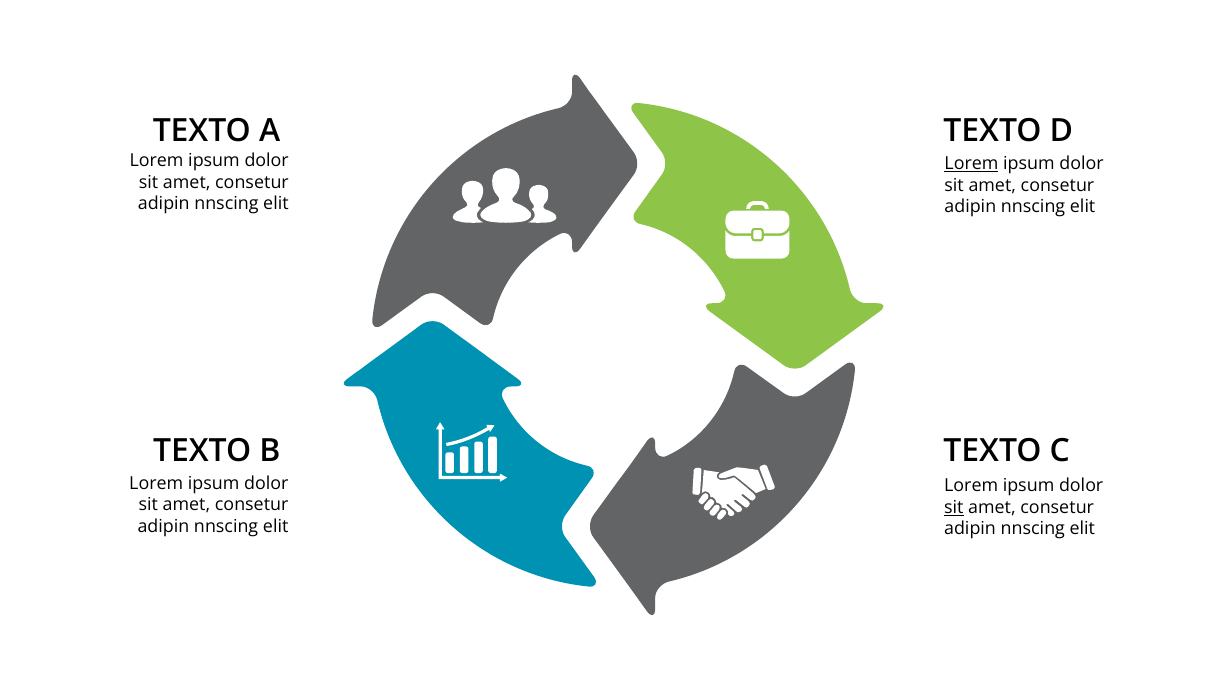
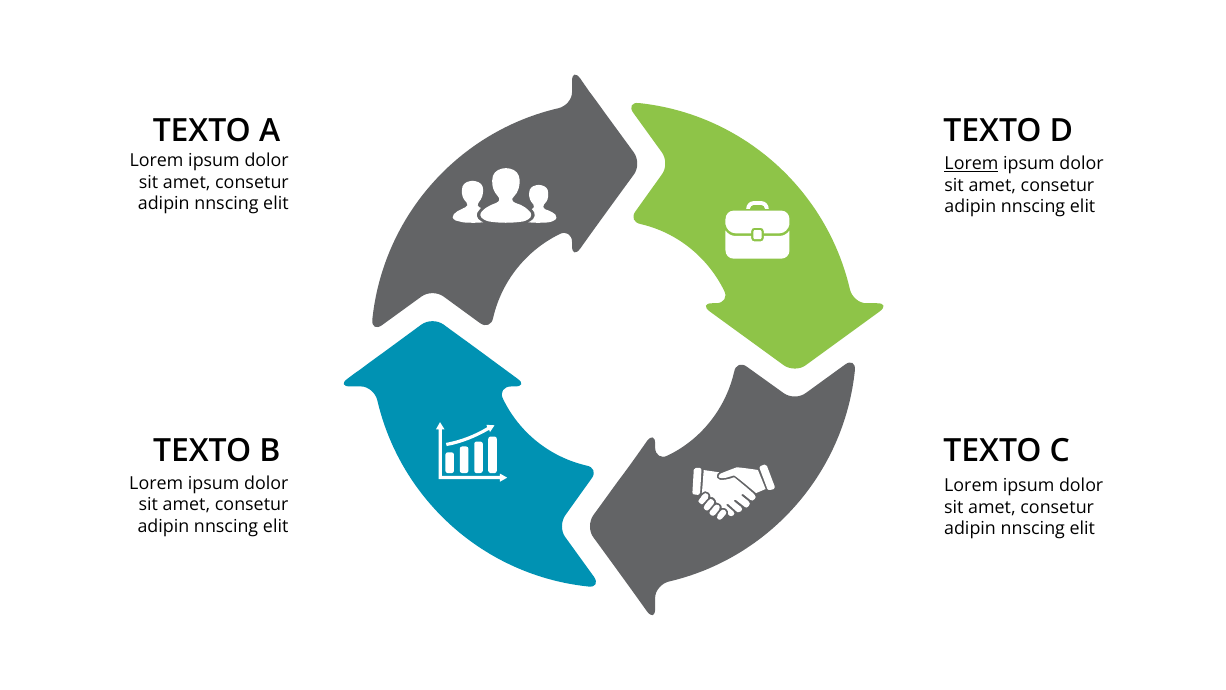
sit at (954, 507) underline: present -> none
